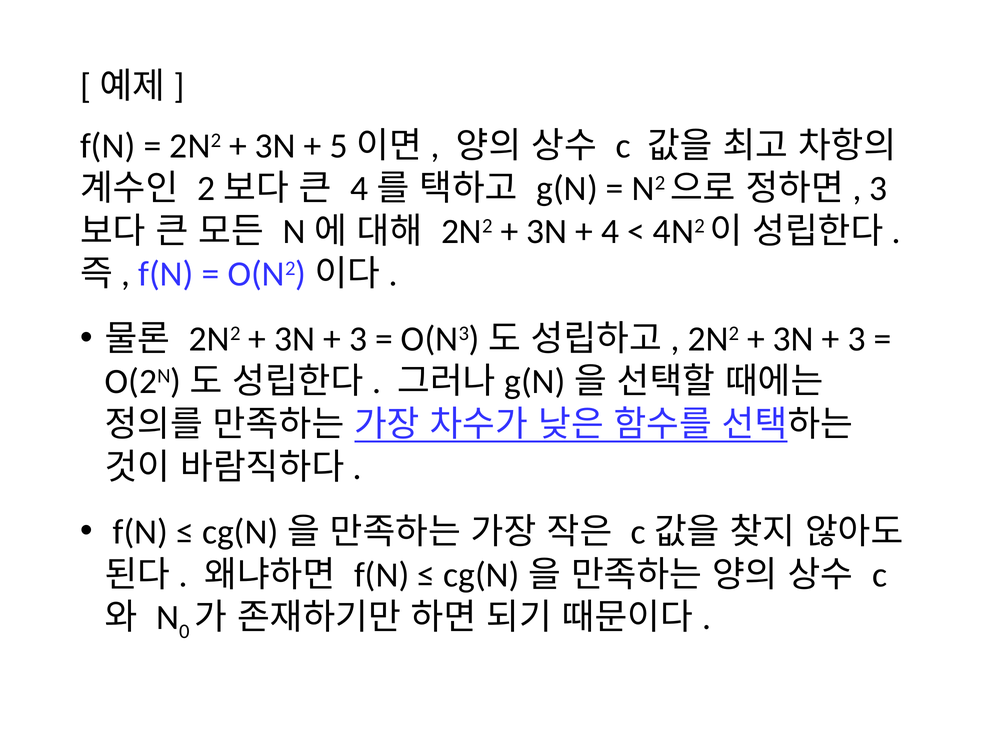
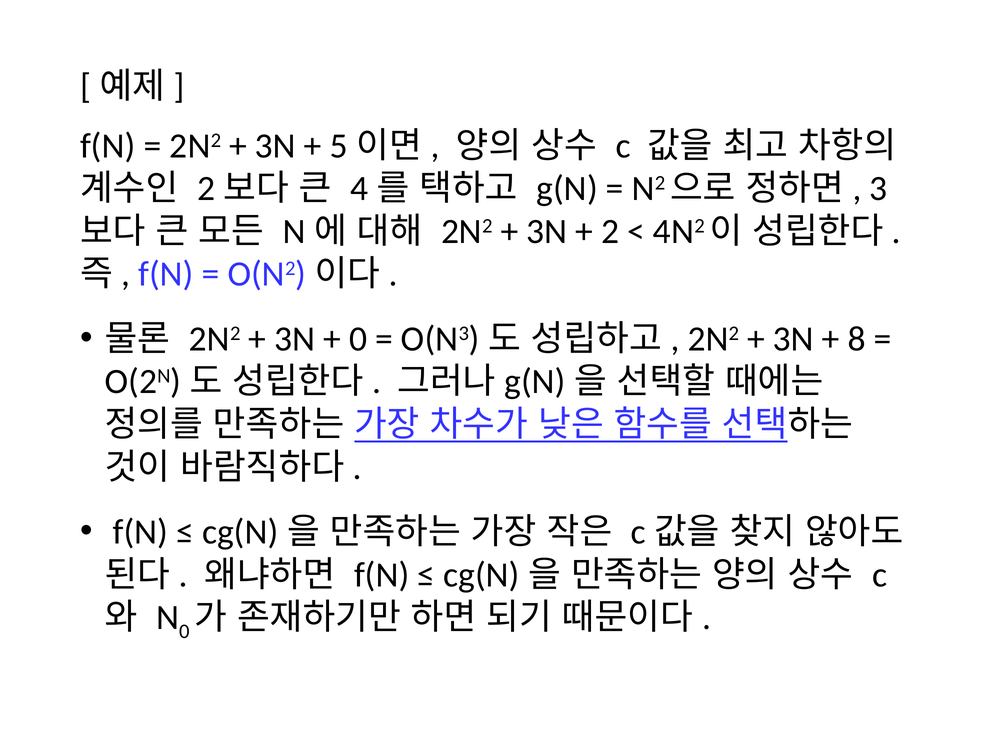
4: 4 -> 2
3 at (358, 339): 3 -> 0
3 at (857, 339): 3 -> 8
